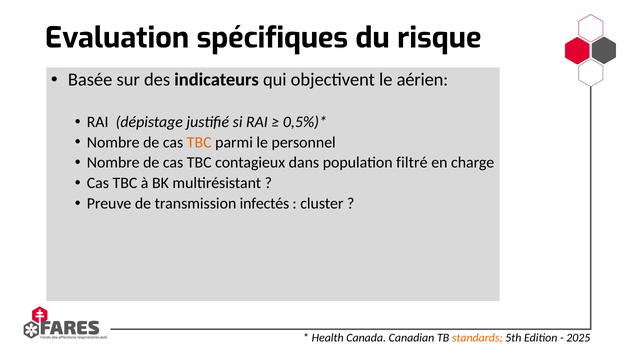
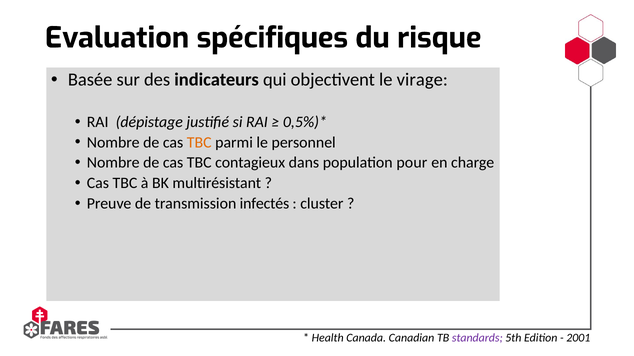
aérien: aérien -> virage
filtré: filtré -> pour
standards colour: orange -> purple
2025: 2025 -> 2001
